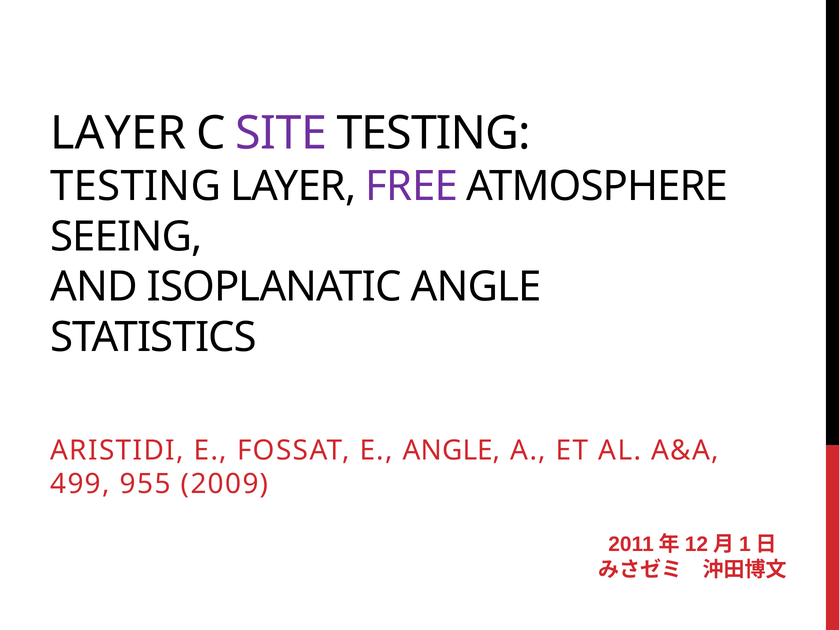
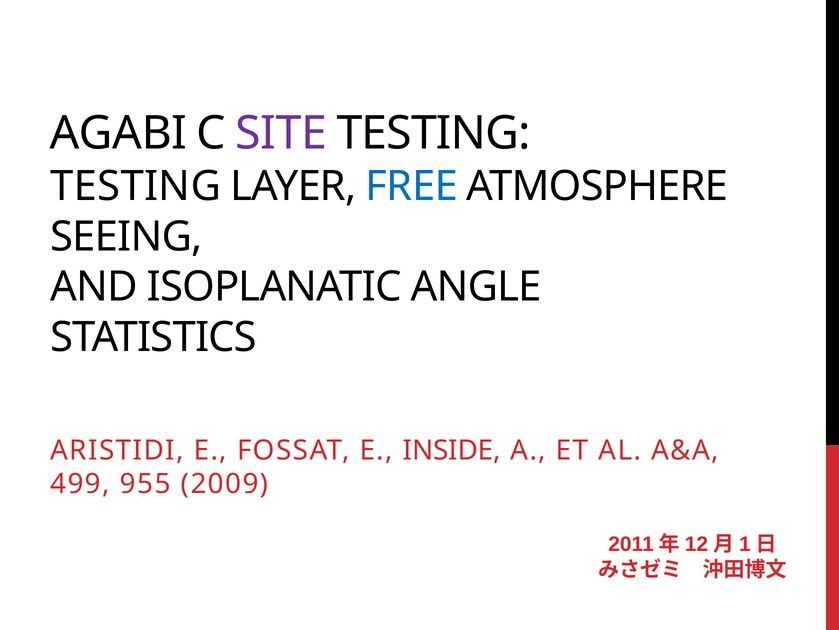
LAYER at (118, 133): LAYER -> AGABI
FREE colour: purple -> blue
E ANGLE: ANGLE -> INSIDE
